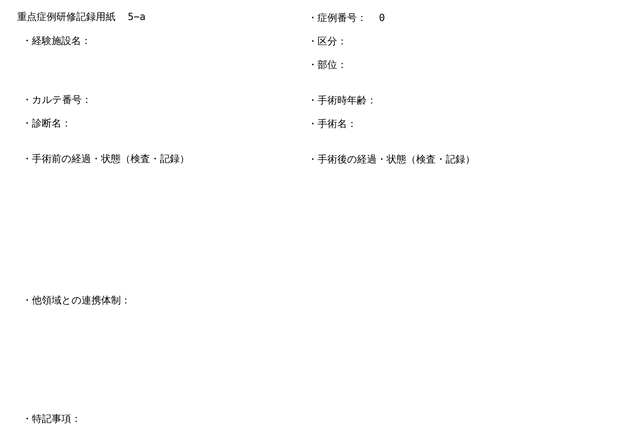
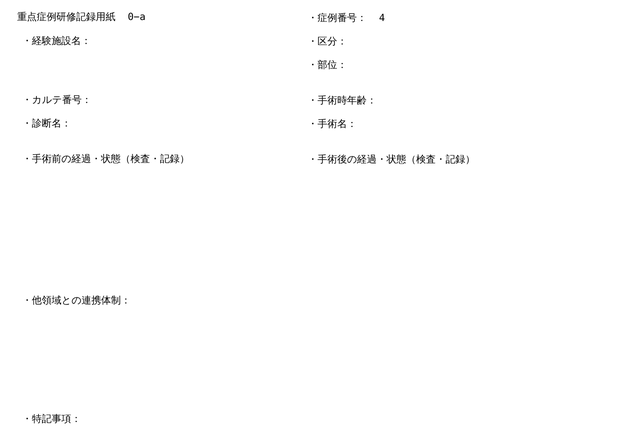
5−a: 5−a -> 0−a
0: 0 -> 4
